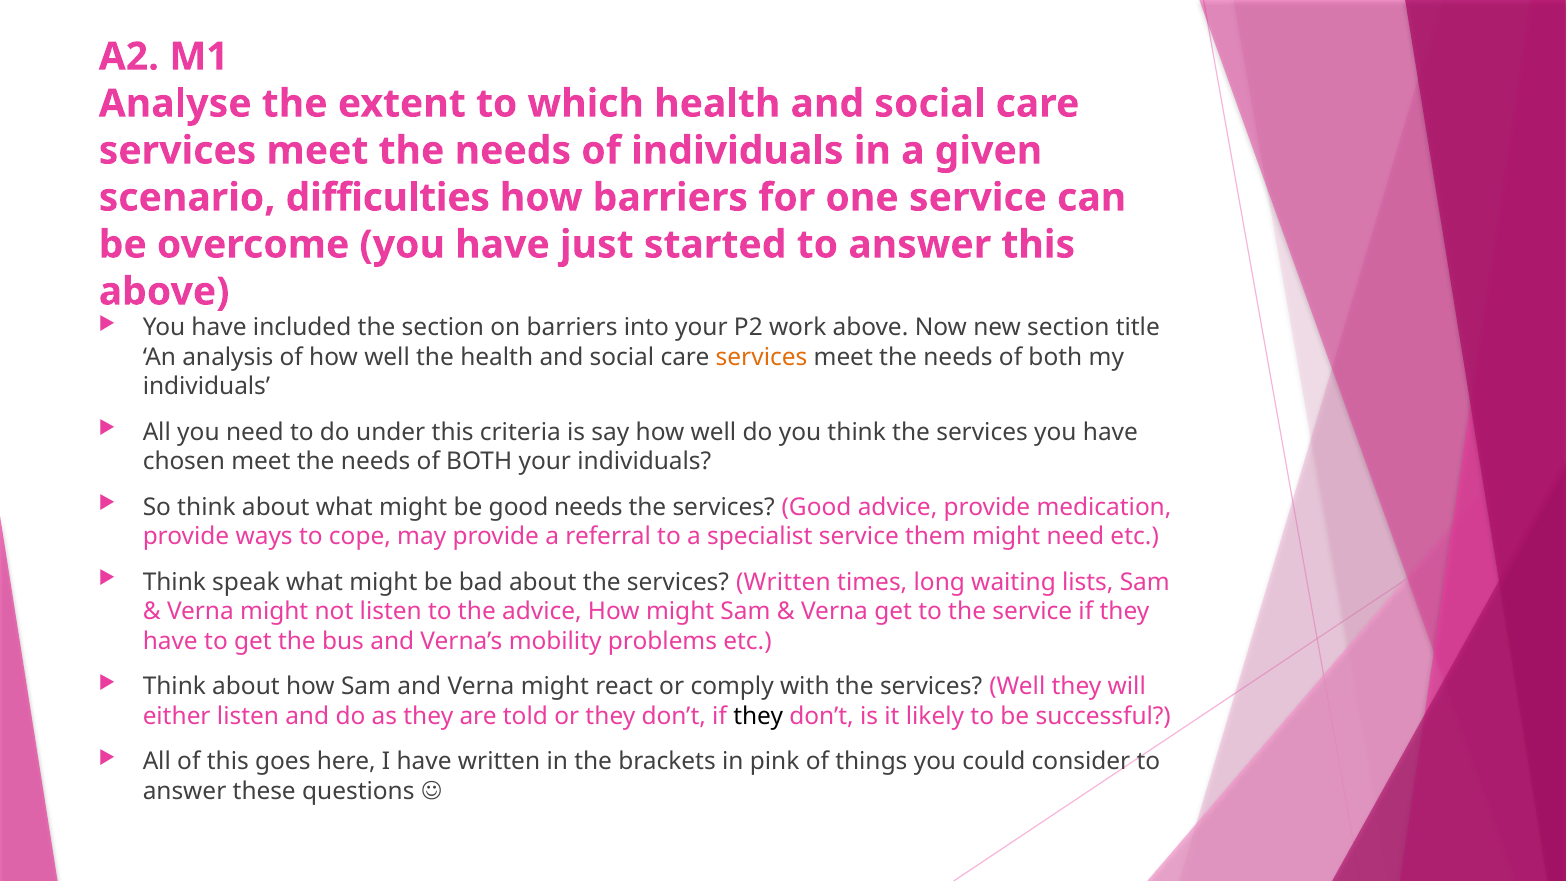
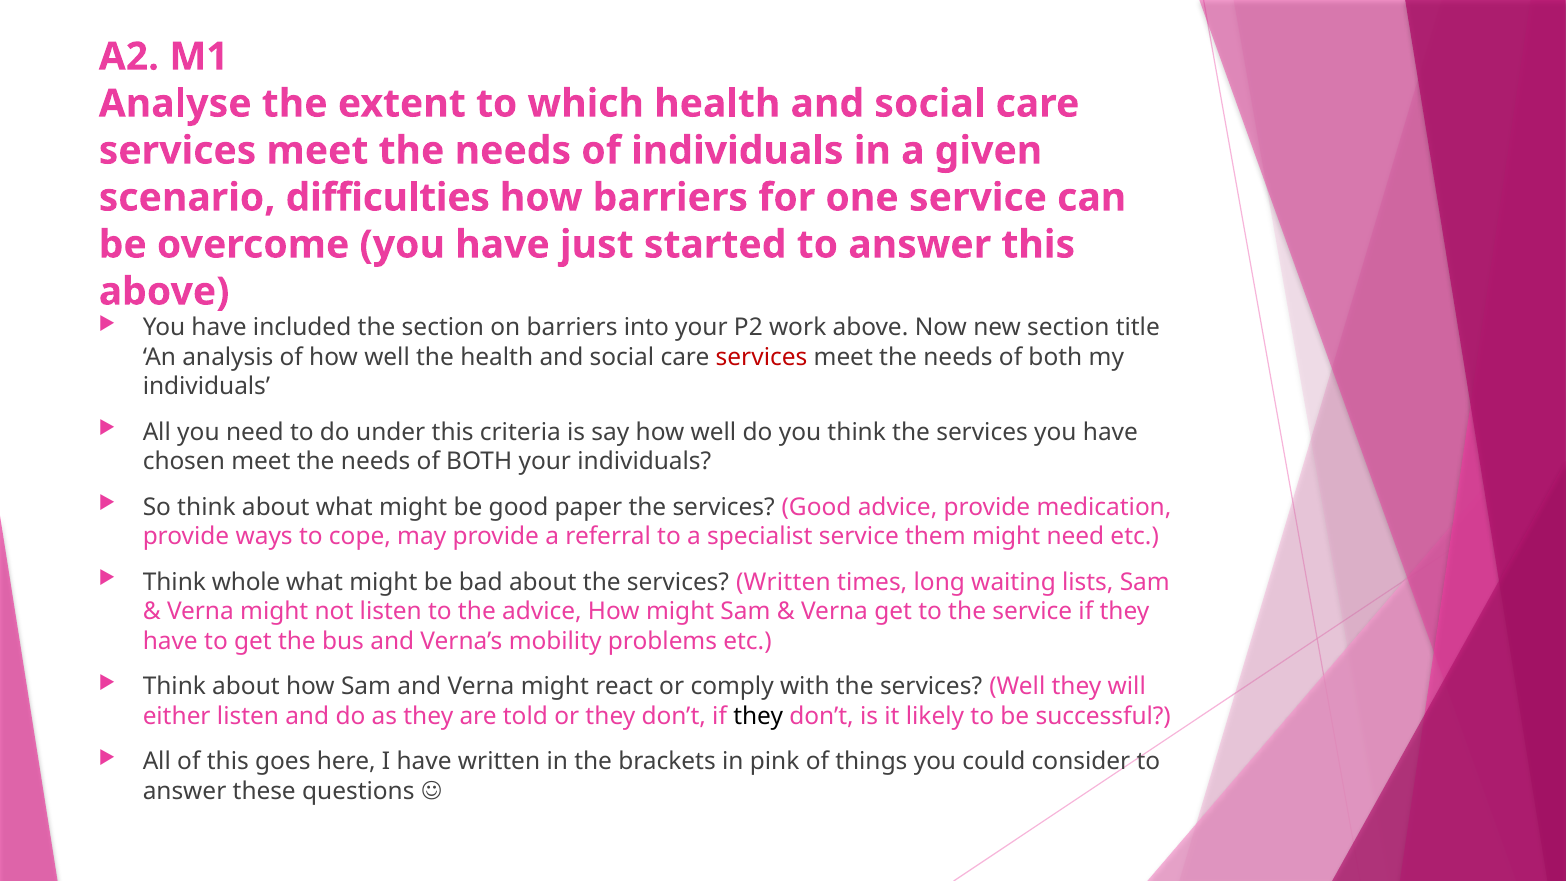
services at (762, 357) colour: orange -> red
good needs: needs -> paper
speak: speak -> whole
